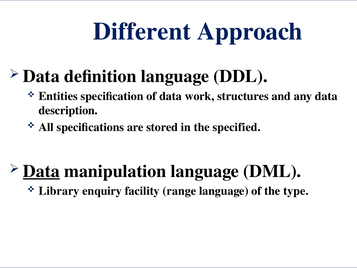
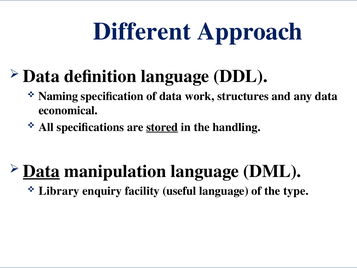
Entities: Entities -> Naming
description: description -> economical
stored underline: none -> present
specified: specified -> handling
range: range -> useful
